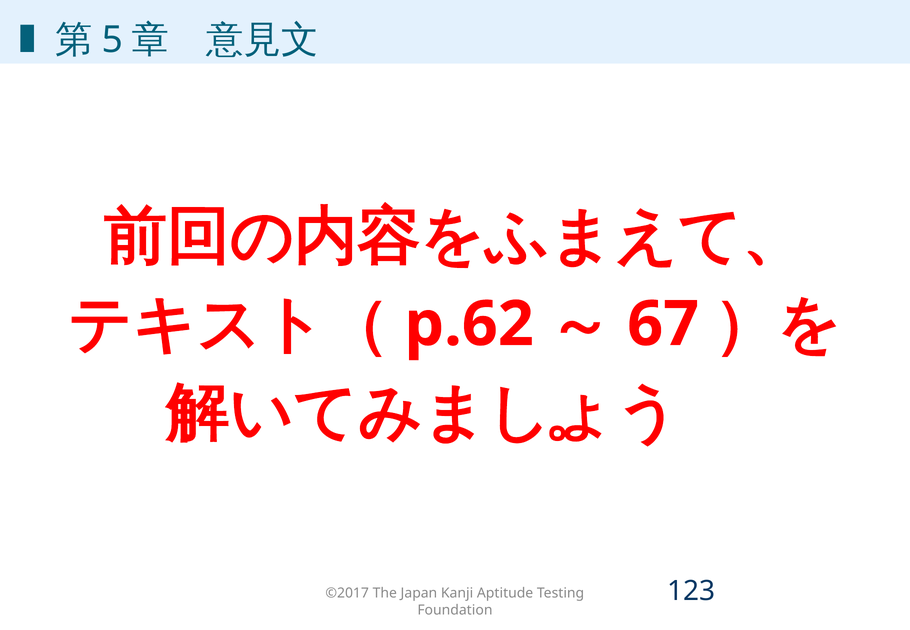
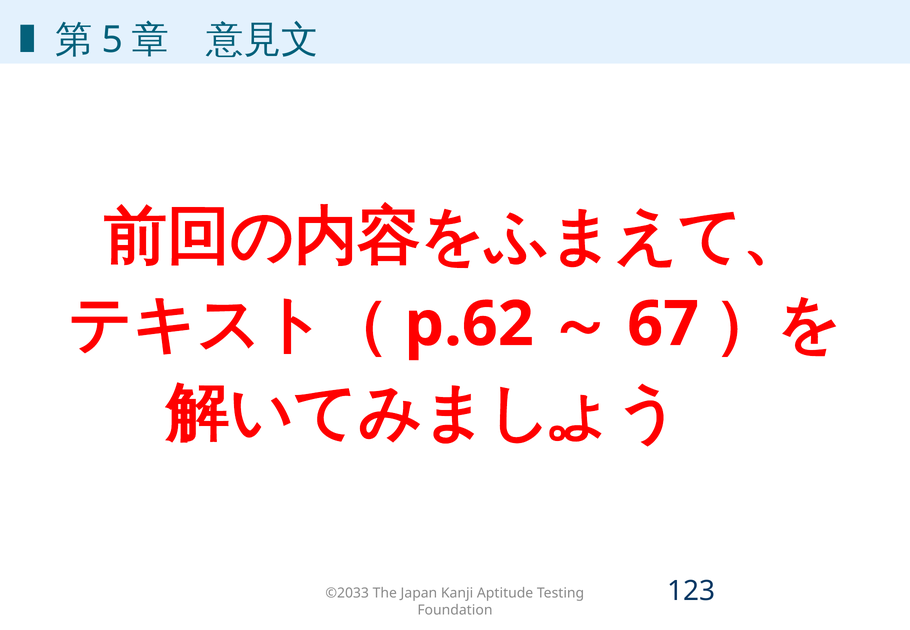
©2017: ©2017 -> ©2033
